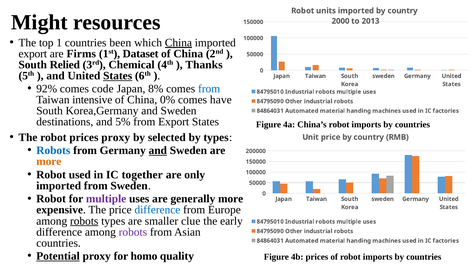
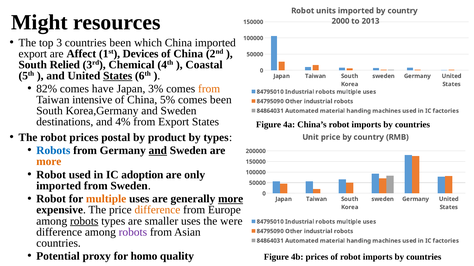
1: 1 -> 3
China at (178, 43) underline: present -> none
Firms: Firms -> Affect
Dataset: Dataset -> Devices
Thanks: Thanks -> Coastal
92%: 92% -> 82%
code: code -> have
8%: 8% -> 3%
from at (209, 89) colour: blue -> orange
0%: 0% -> 5%
comes have: have -> been
5%: 5% -> 4%
prices proxy: proxy -> postal
selected: selected -> product
together: together -> adoption
multiple at (106, 199) colour: purple -> orange
more at (231, 199) underline: none -> present
difference at (157, 210) colour: blue -> orange
smaller clue: clue -> uses
early: early -> were
Potential underline: present -> none
